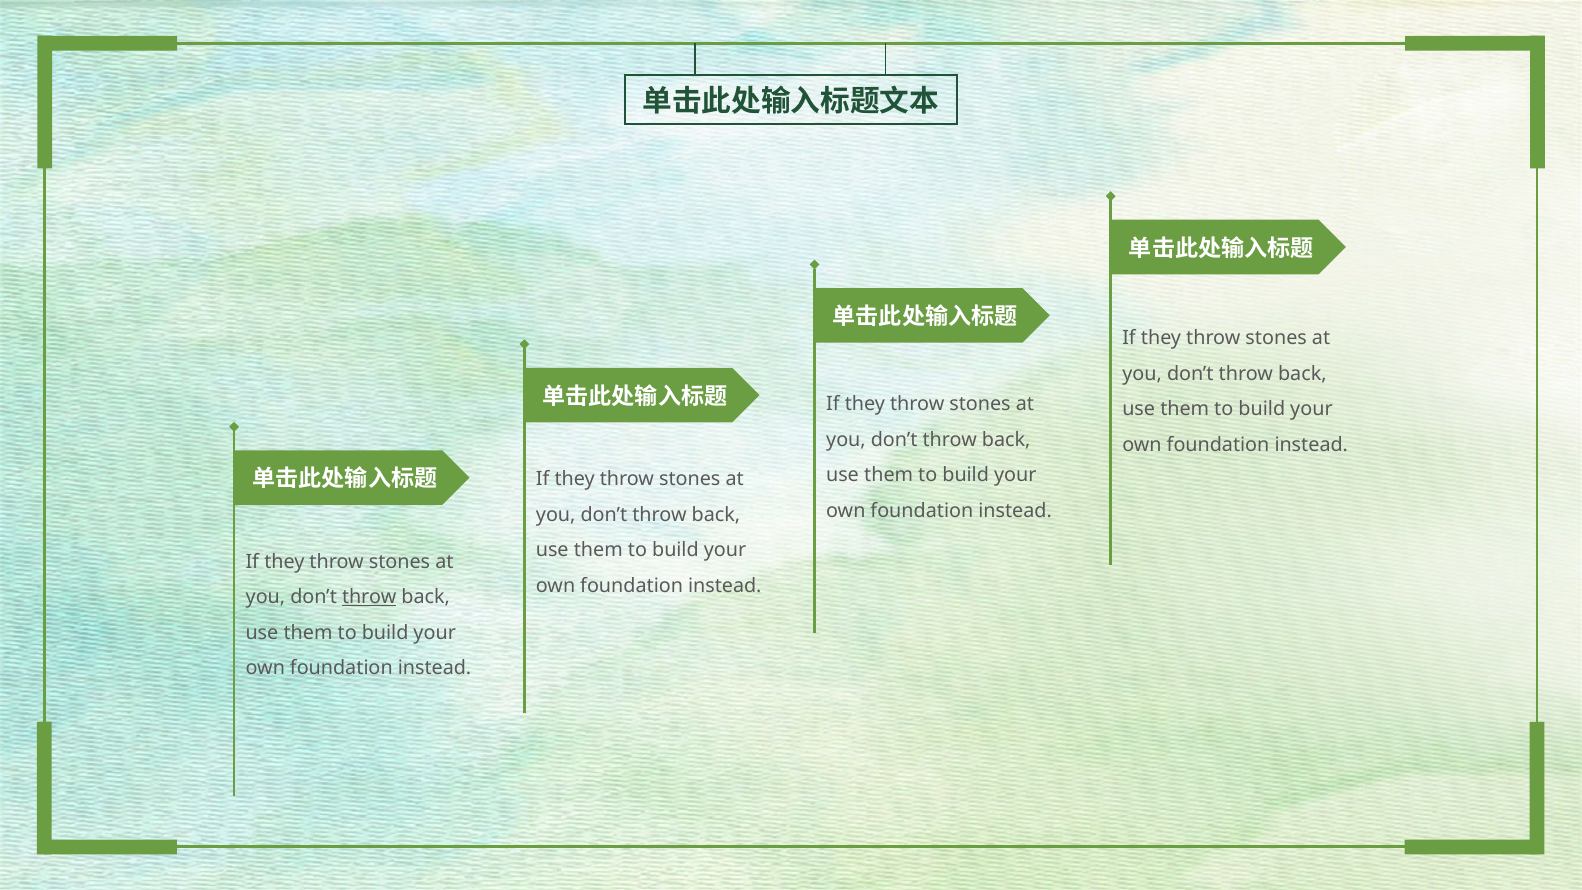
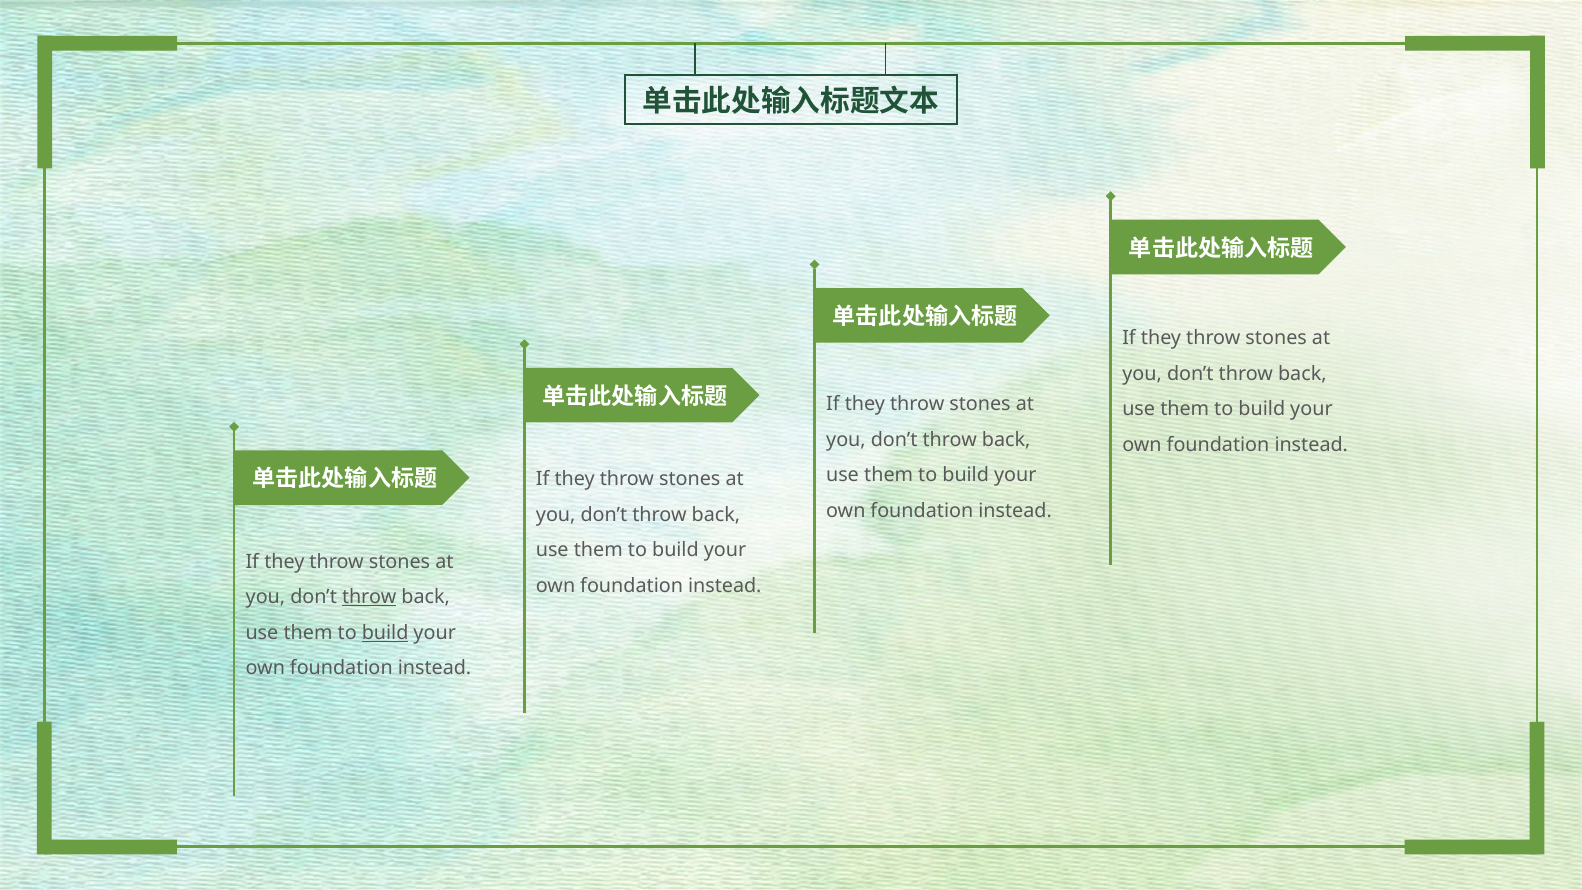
build at (385, 633) underline: none -> present
